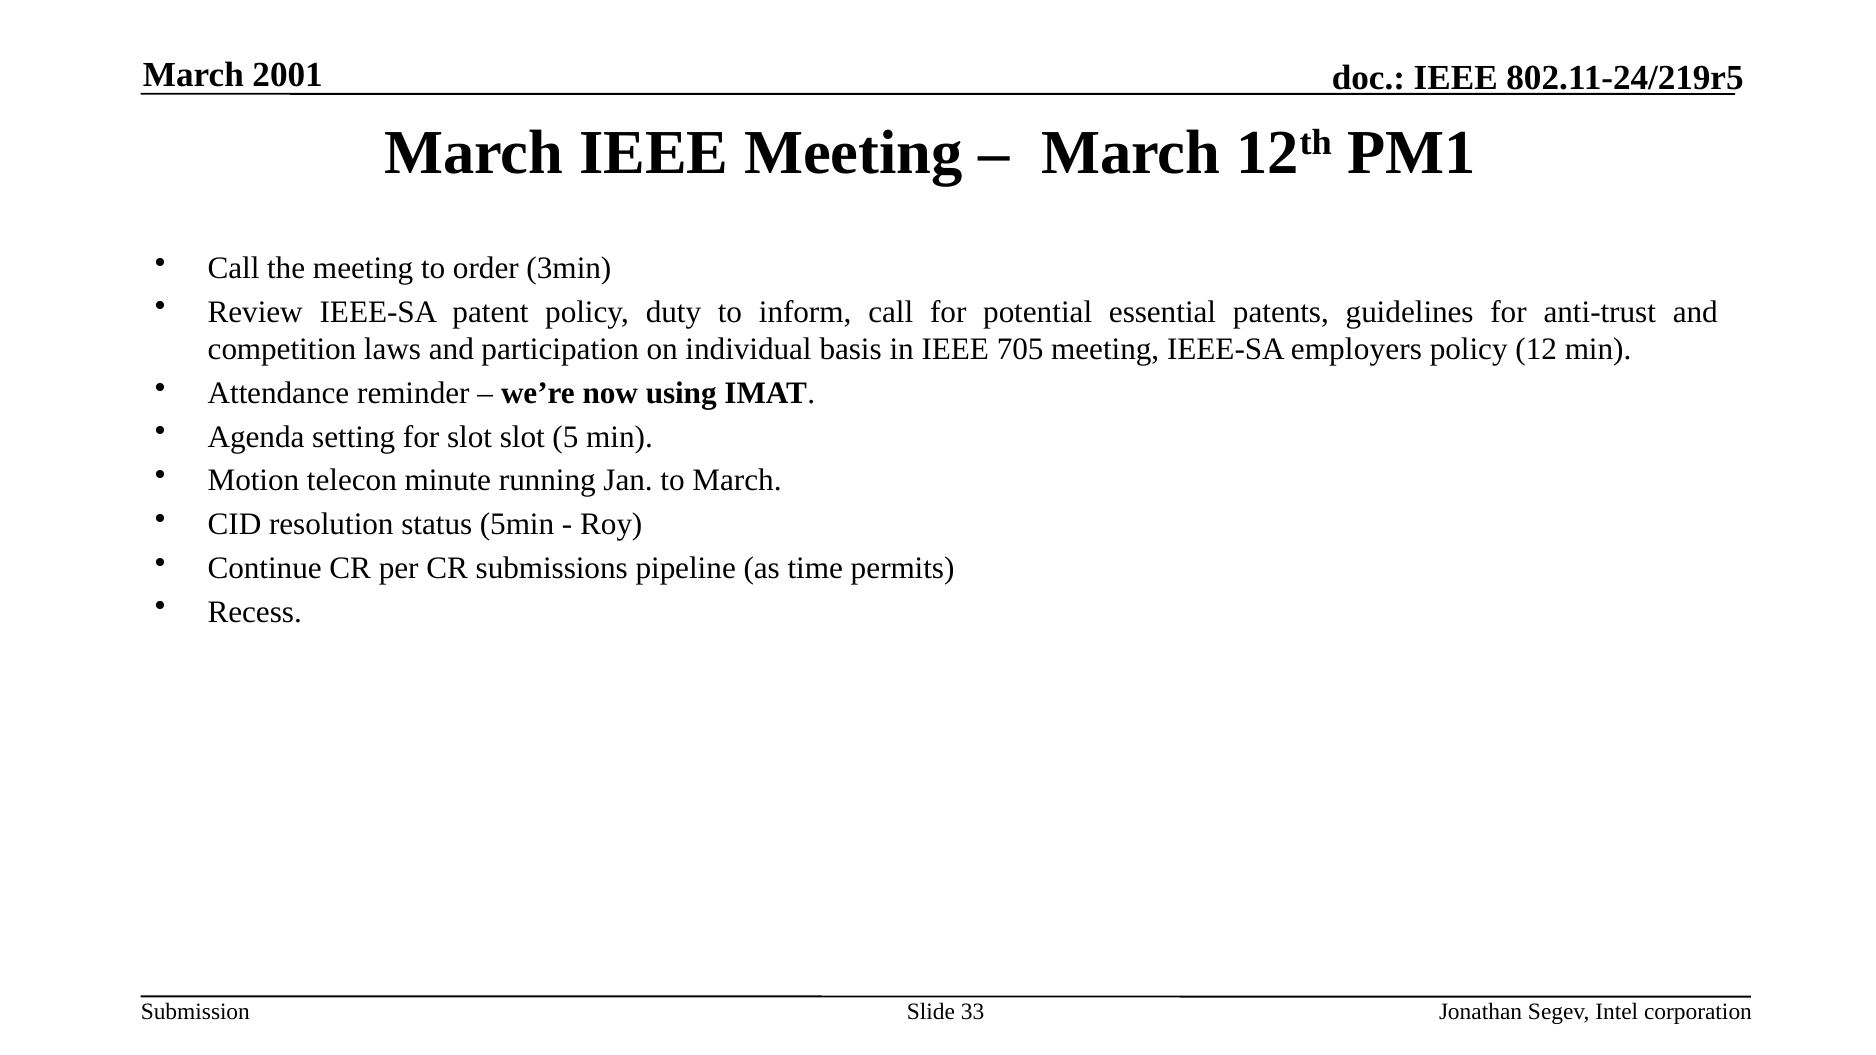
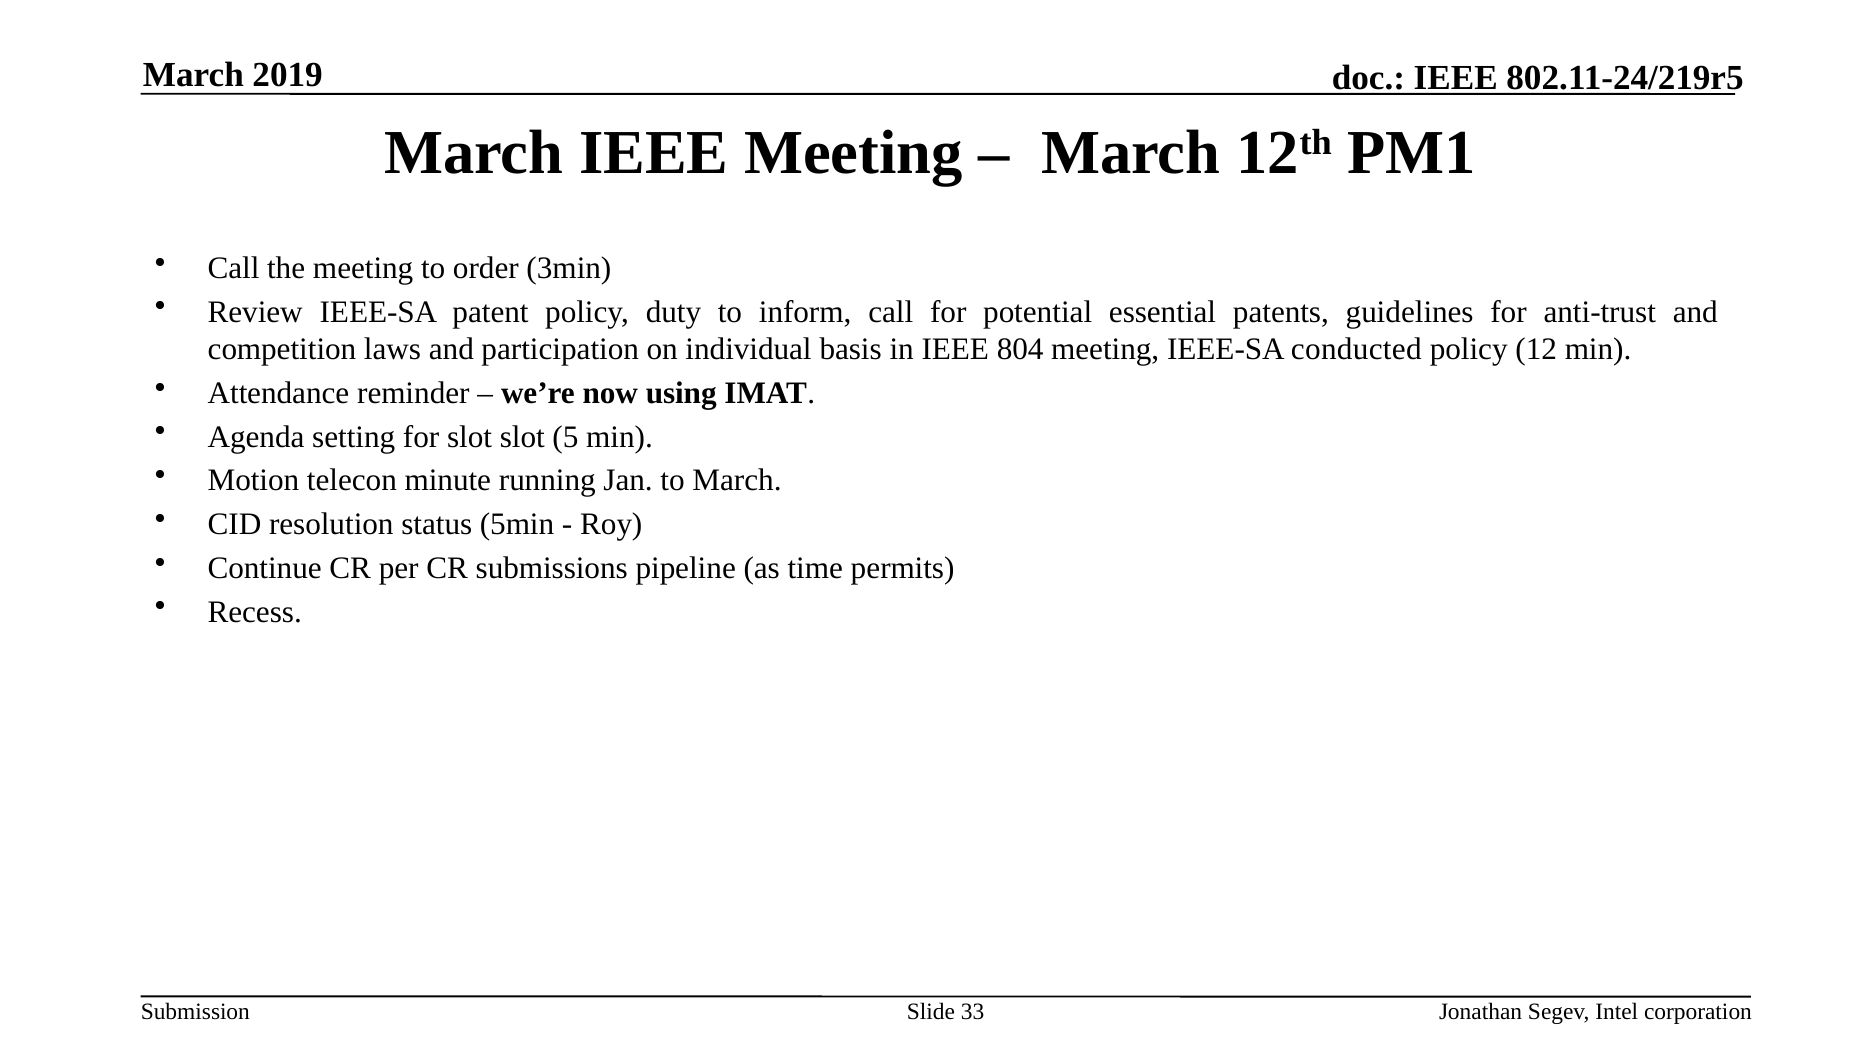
2001: 2001 -> 2019
705: 705 -> 804
employers: employers -> conducted
